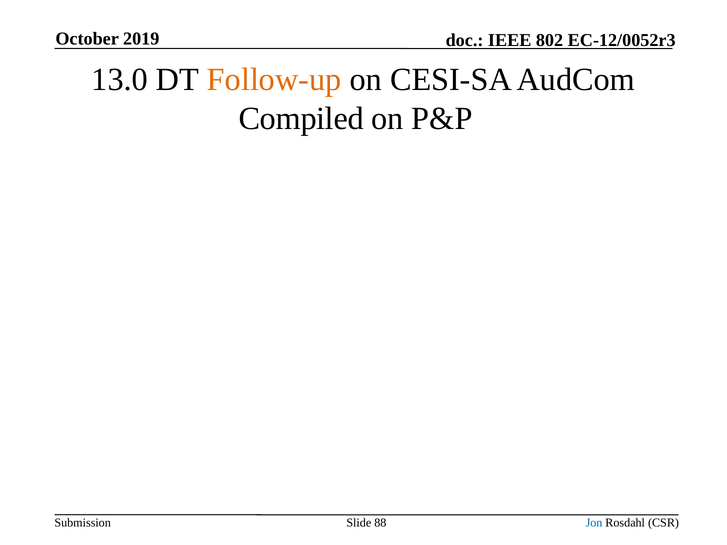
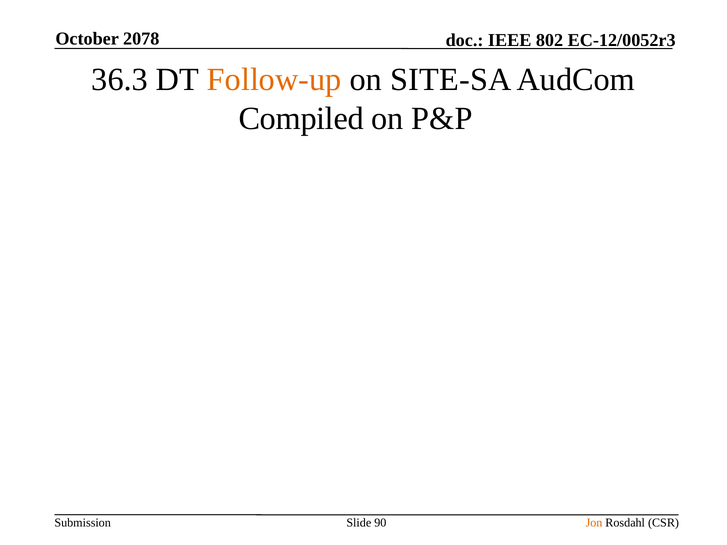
2019: 2019 -> 2078
13.0: 13.0 -> 36.3
CESI-SA: CESI-SA -> SITE-SA
88: 88 -> 90
Jon colour: blue -> orange
